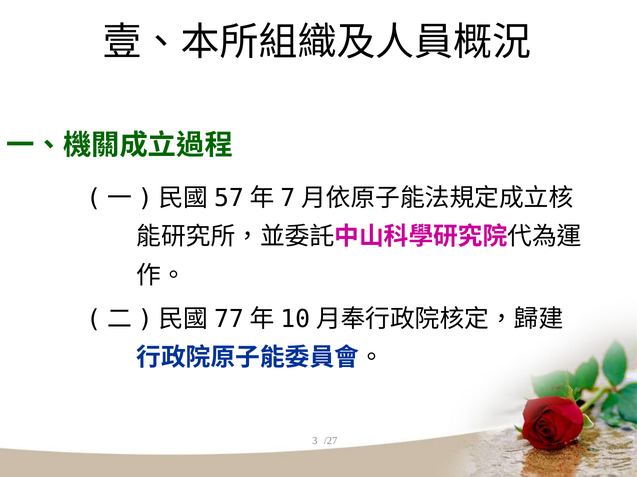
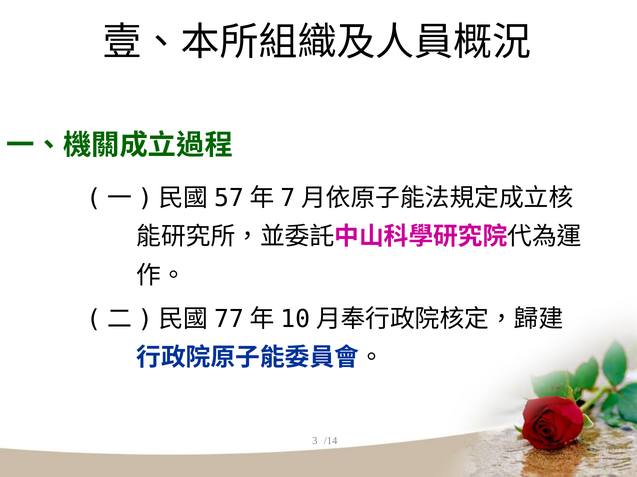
/27: /27 -> /14
